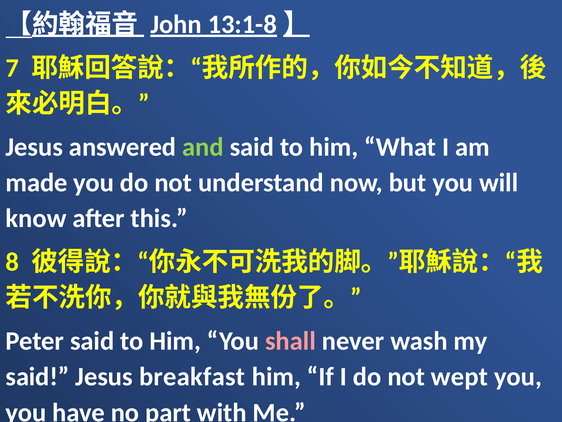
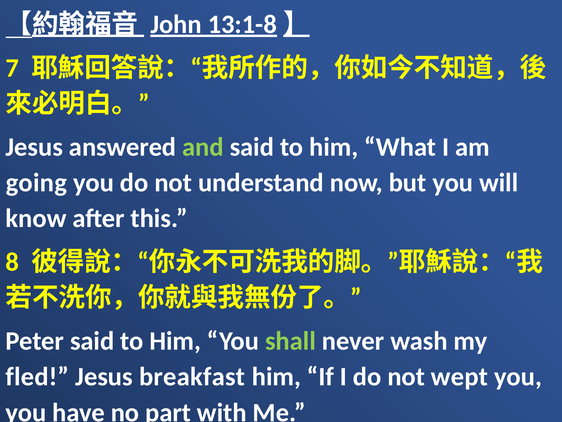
made: made -> going
shall colour: pink -> light green
said at (38, 376): said -> fled
